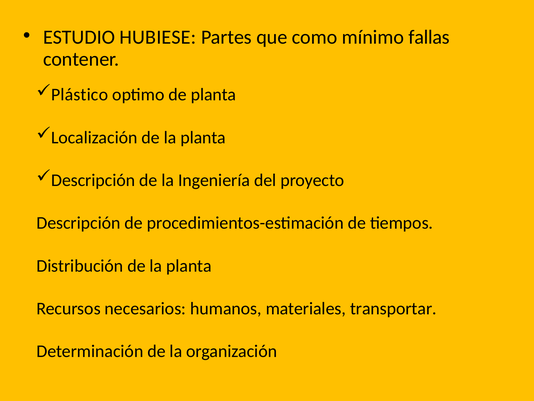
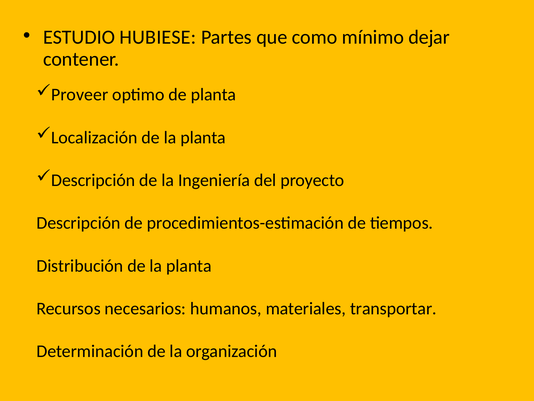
fallas: fallas -> dejar
Plástico: Plástico -> Proveer
